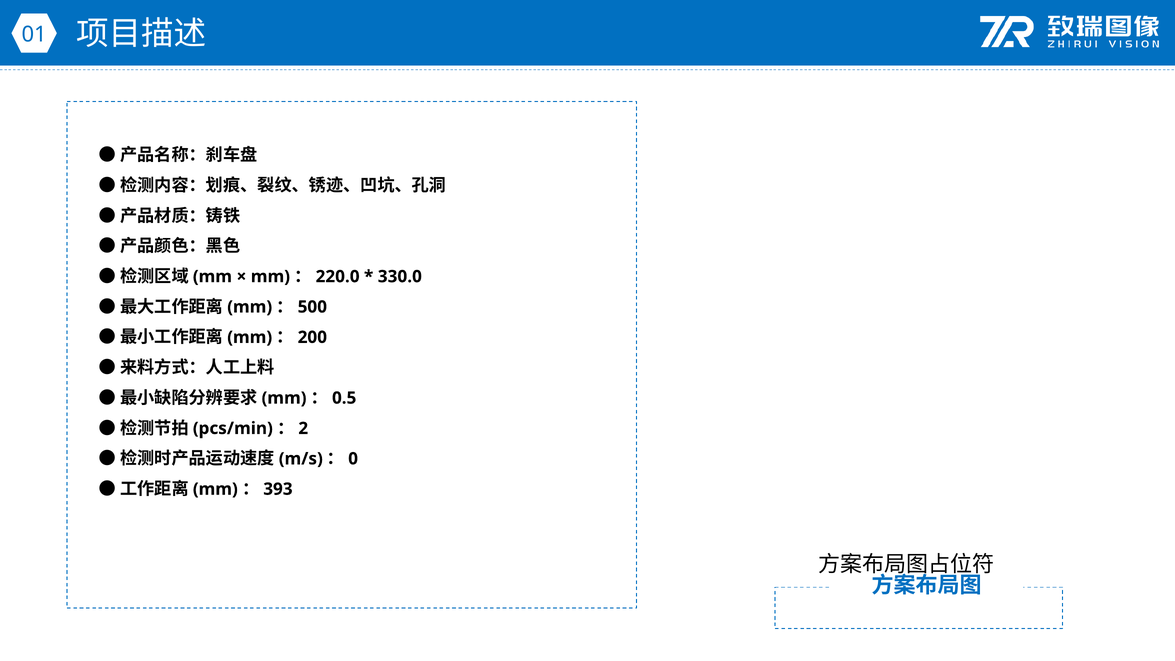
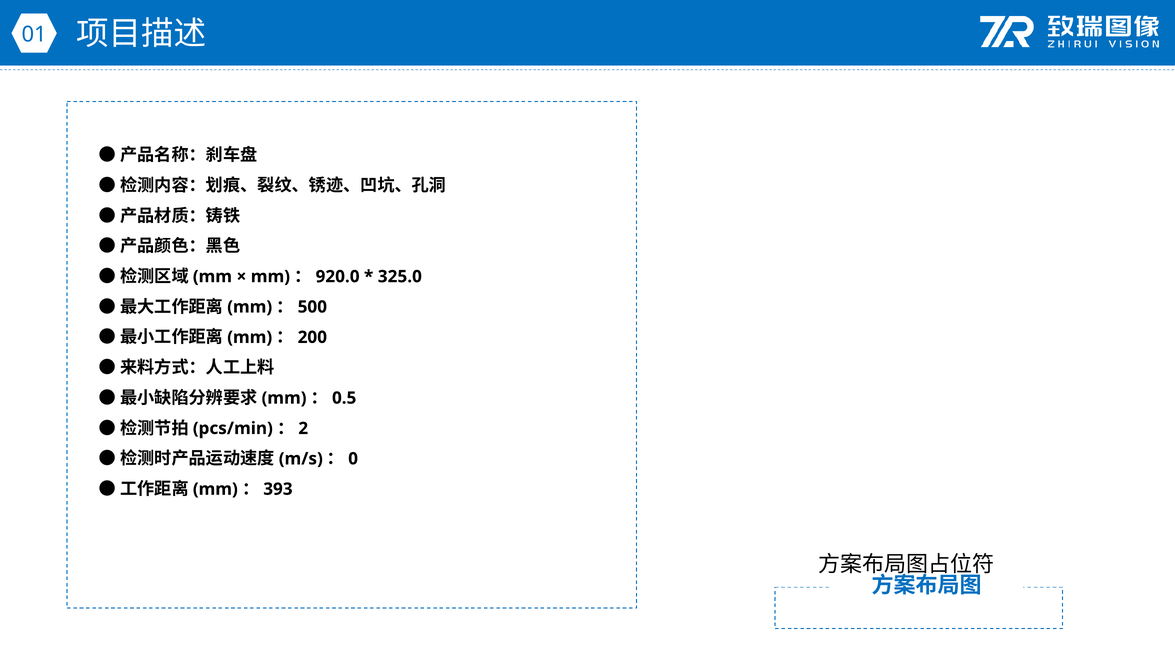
220.0: 220.0 -> 920.0
330.0: 330.0 -> 325.0
